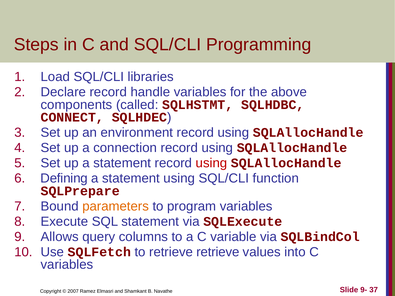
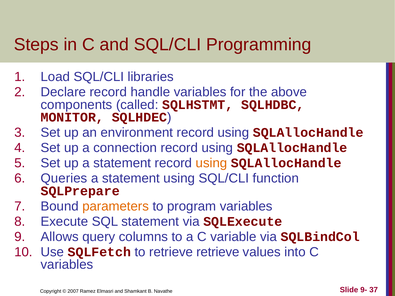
CONNECT: CONNECT -> MONITOR
using at (211, 163) colour: red -> orange
Defining: Defining -> Queries
